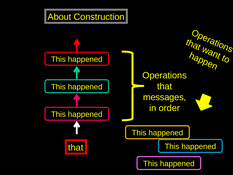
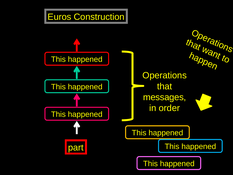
About: About -> Euros
that at (76, 147): that -> part
